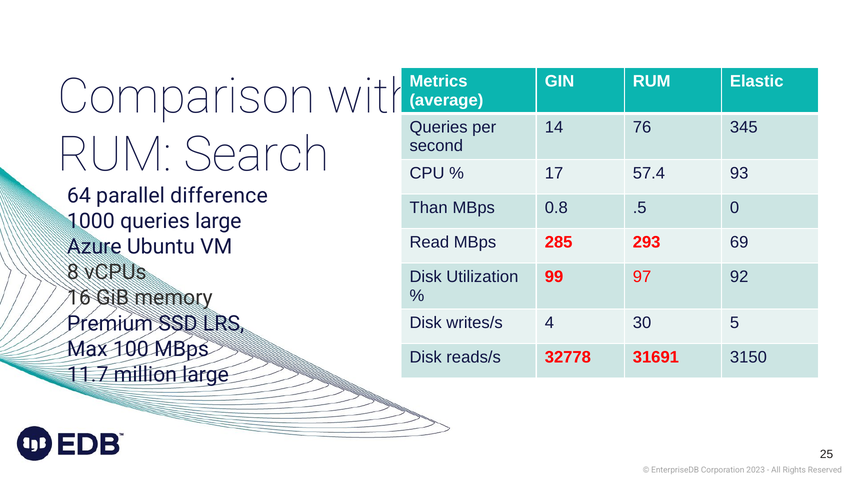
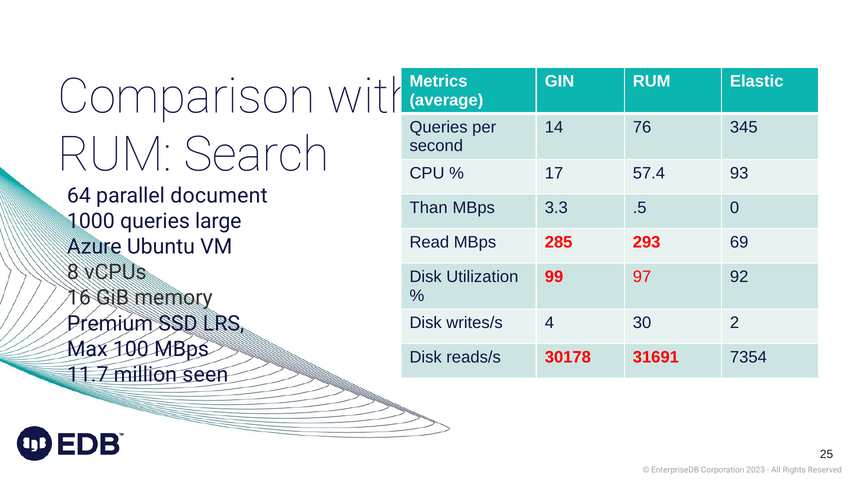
difference: difference -> document
0.8: 0.8 -> 3.3
5: 5 -> 2
32778: 32778 -> 30178
3150: 3150 -> 7354
million large: large -> seen
